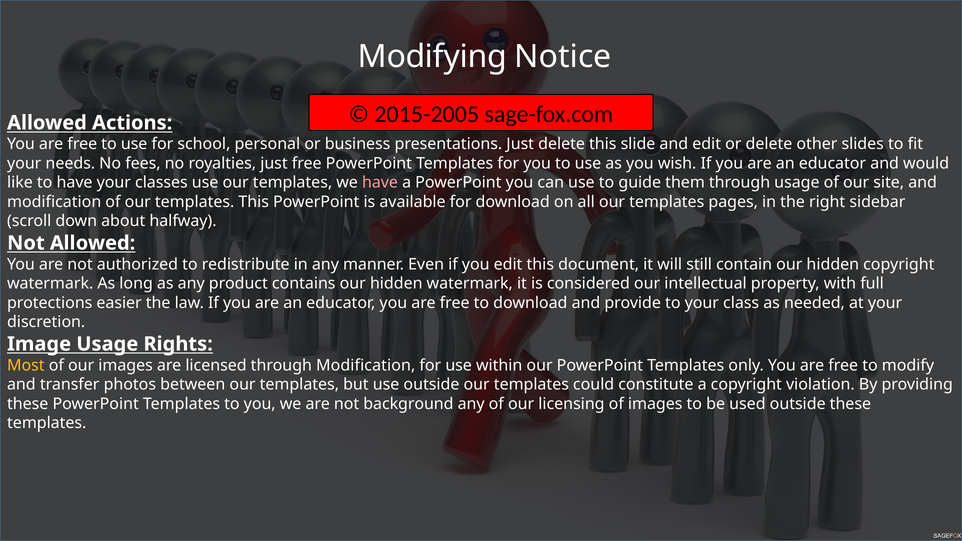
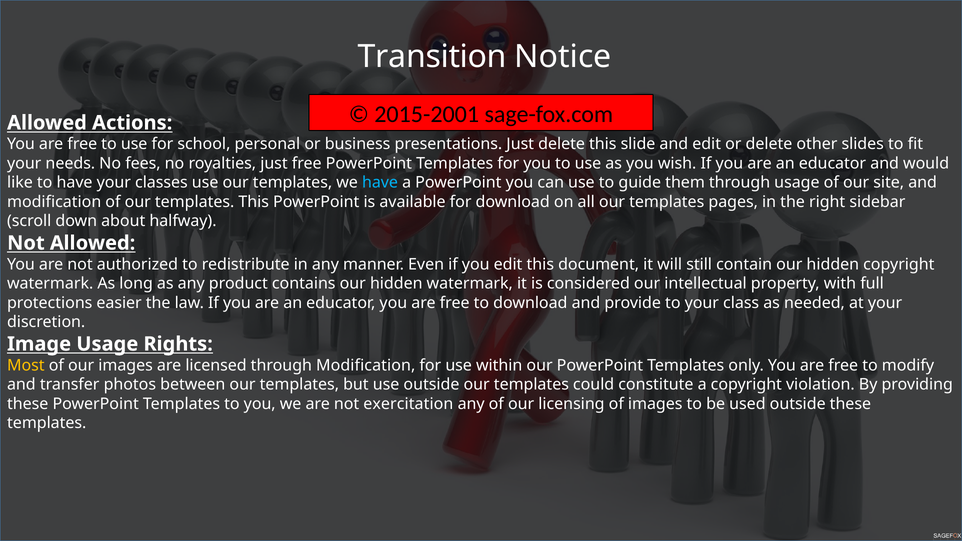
Modifying: Modifying -> Transition
2015-2005: 2015-2005 -> 2015-2001
have at (380, 183) colour: pink -> light blue
background: background -> exercitation
